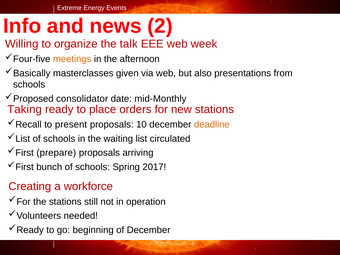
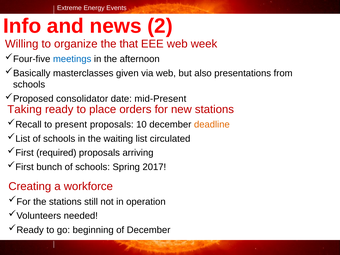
talk: talk -> that
meetings colour: orange -> blue
mid-Monthly: mid-Monthly -> mid-Present
prepare: prepare -> required
